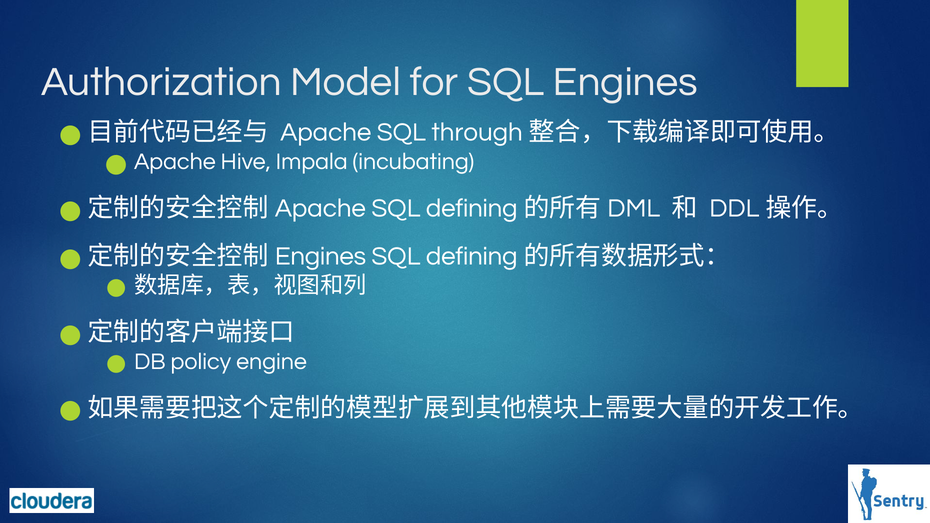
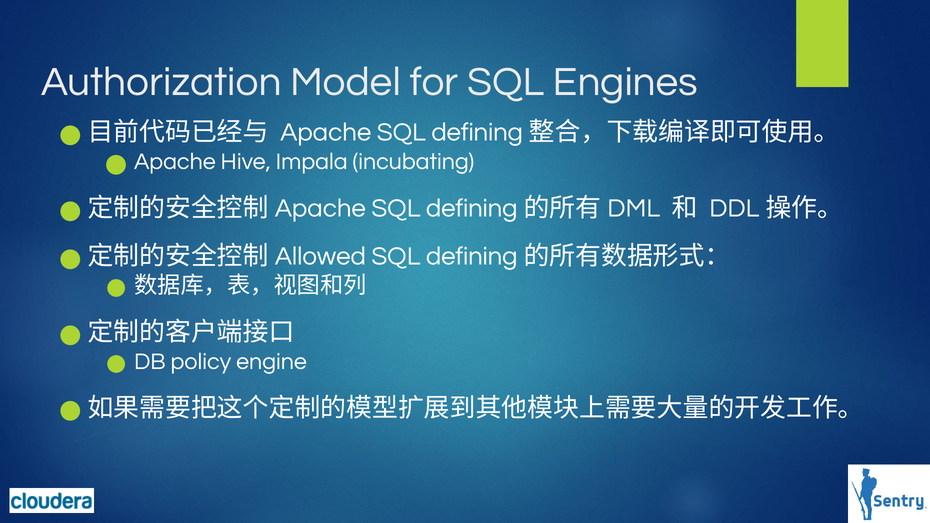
through at (477, 132): through -> defining
Engines at (320, 256): Engines -> Allowed
